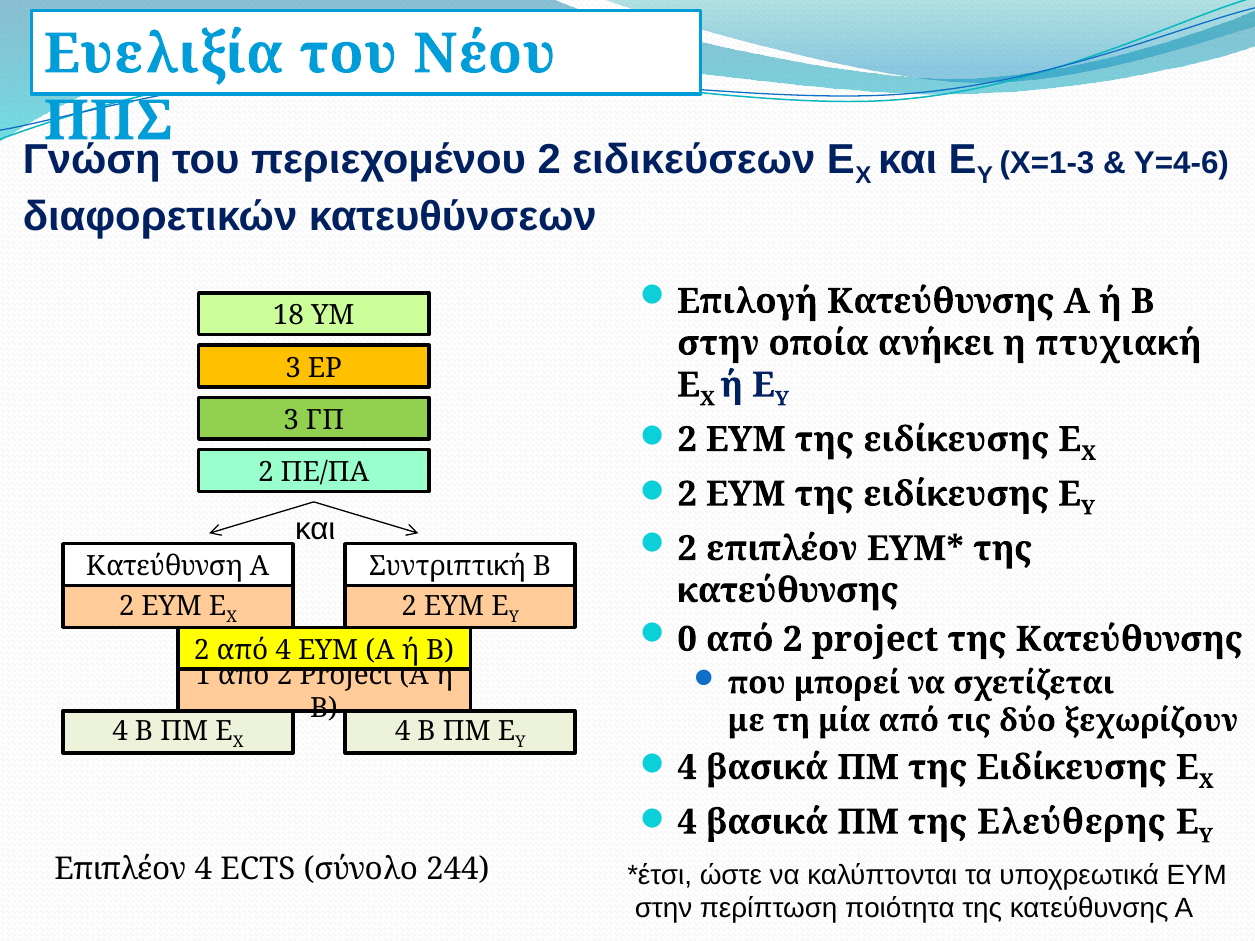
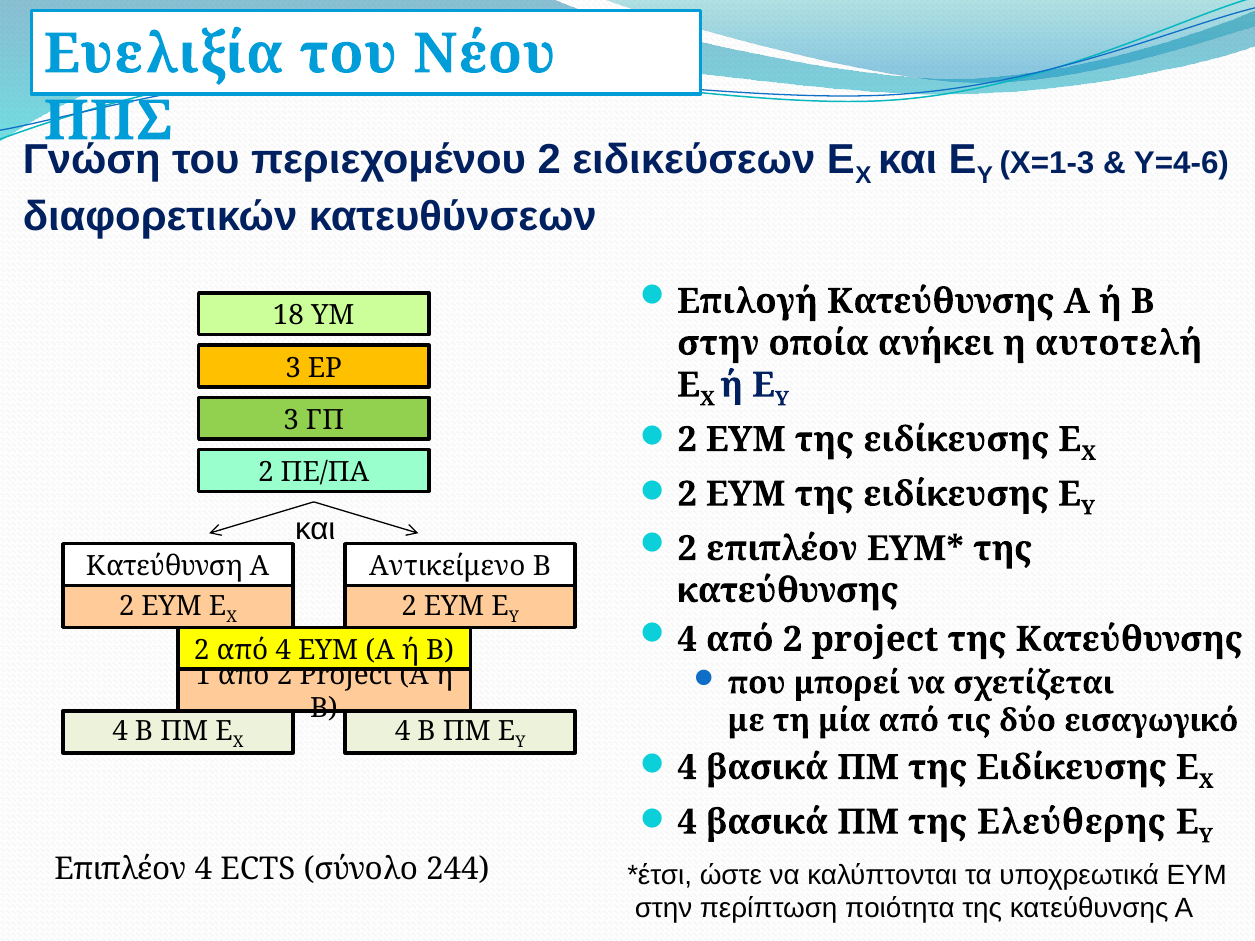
πτυχιακή: πτυχιακή -> αυτοτελή
Συντριπτική: Συντριπτική -> Αντικείμενο
0 at (687, 639): 0 -> 4
ξεχωρίζουν: ξεχωρίζουν -> εισαγωγικό
